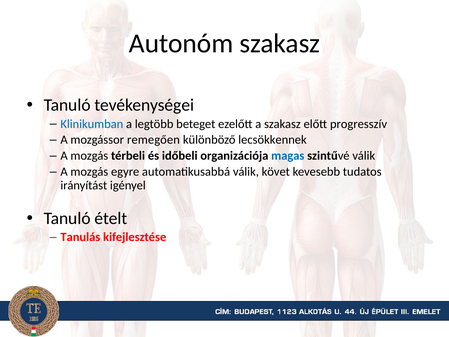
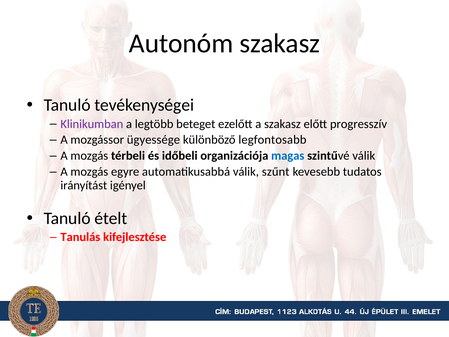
Klinikumban colour: blue -> purple
remegően: remegően -> ügyessége
lecsökkennek: lecsökkennek -> legfontosabb
követ: követ -> szűnt
